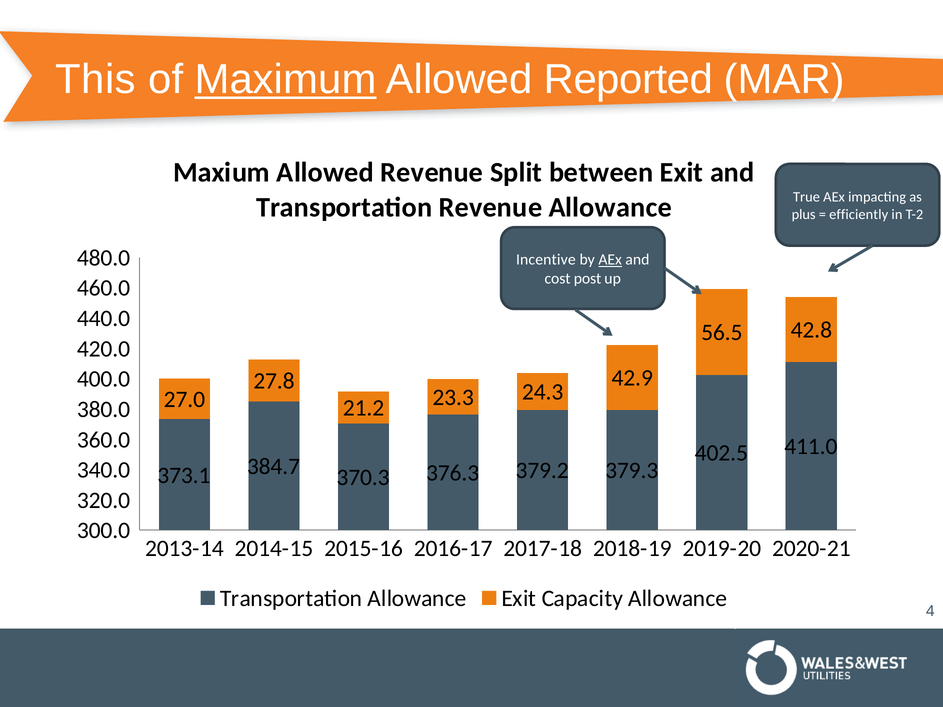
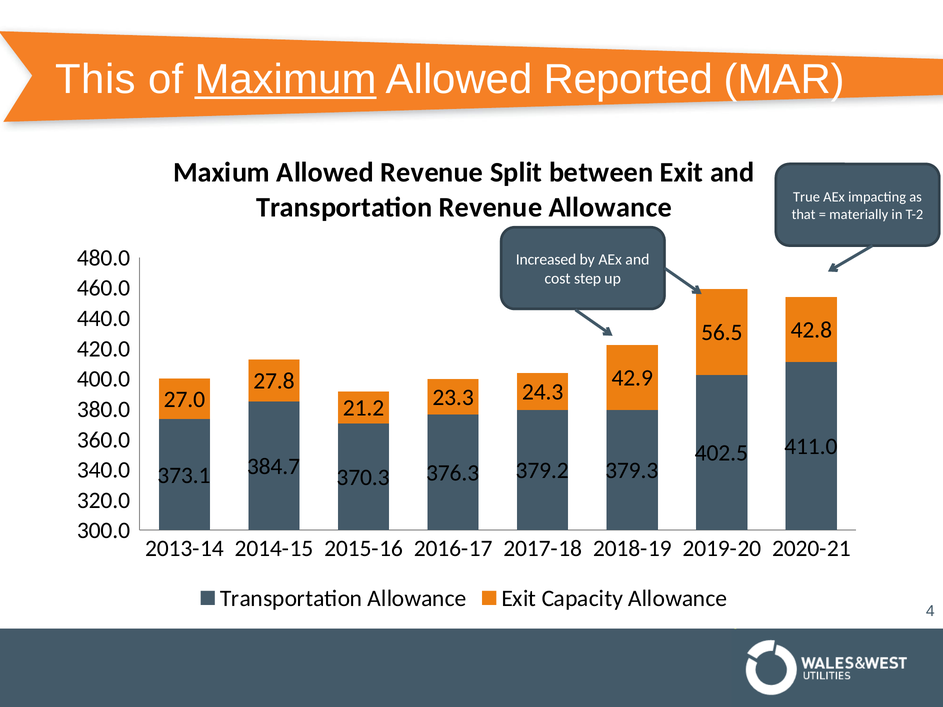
plus: plus -> that
efficiently: efficiently -> materially
Incentive: Incentive -> Increased
AEx at (610, 260) underline: present -> none
post: post -> step
